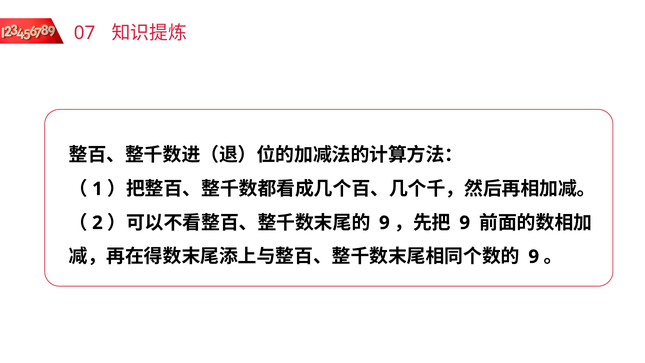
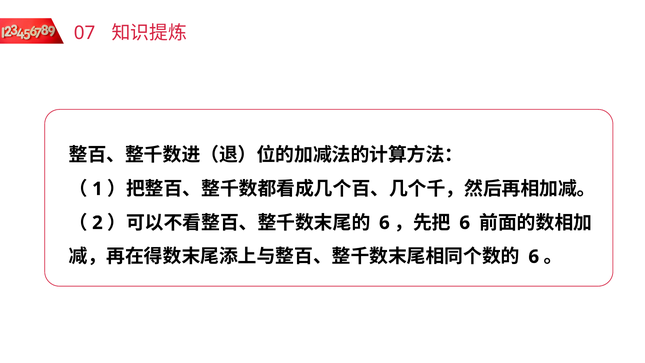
9 at (384, 223): 9 -> 6
9 at (465, 223): 9 -> 6
9 at (534, 257): 9 -> 6
